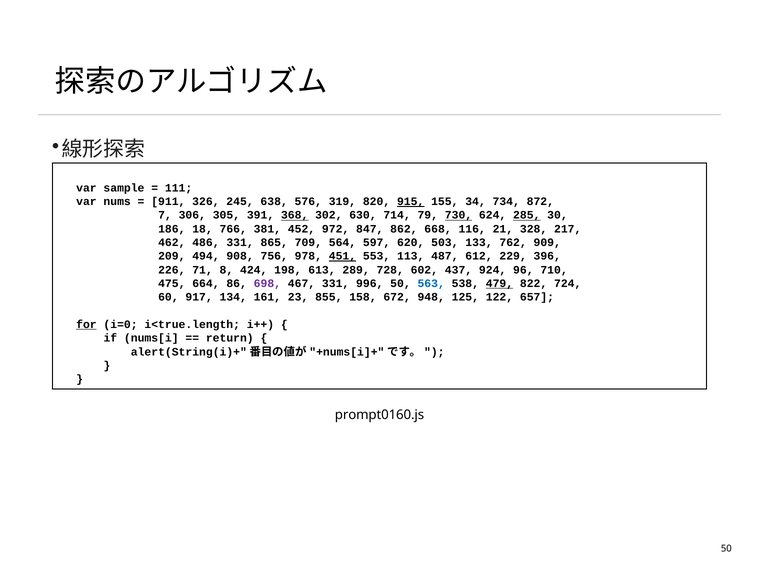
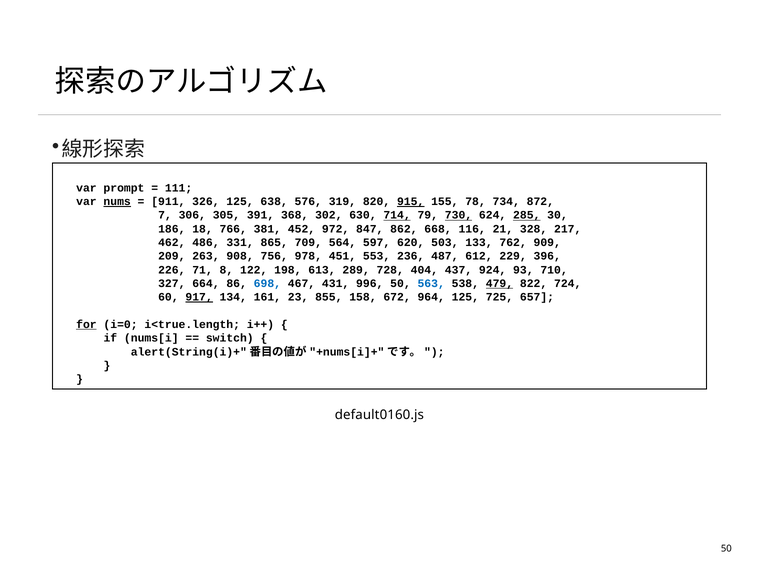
sample: sample -> prompt
nums underline: none -> present
326 245: 245 -> 125
34: 34 -> 78
368 underline: present -> none
714 underline: none -> present
494: 494 -> 263
451 underline: present -> none
113: 113 -> 236
424: 424 -> 122
602: 602 -> 404
96: 96 -> 93
475: 475 -> 327
698 colour: purple -> blue
467 331: 331 -> 431
917 underline: none -> present
948: 948 -> 964
122: 122 -> 725
return: return -> switch
prompt0160.js: prompt0160.js -> default0160.js
